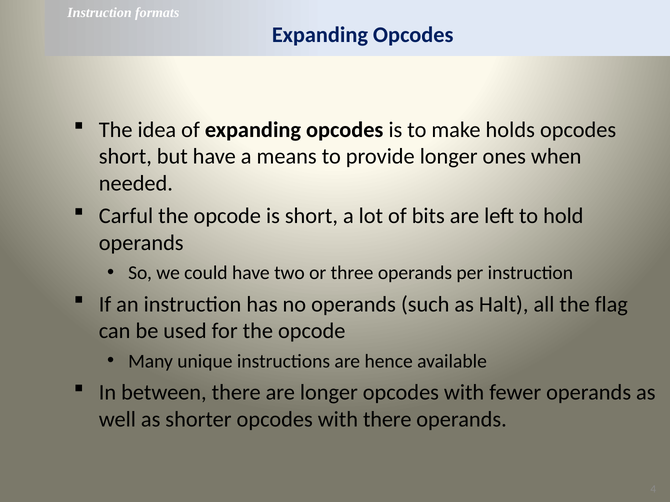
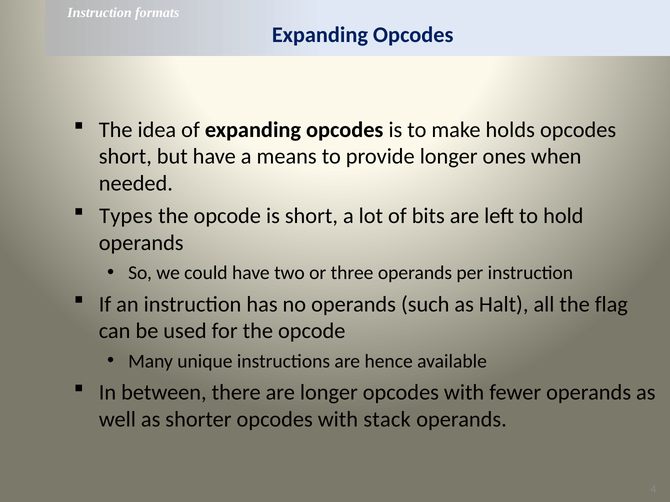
Carful: Carful -> Types
with there: there -> stack
